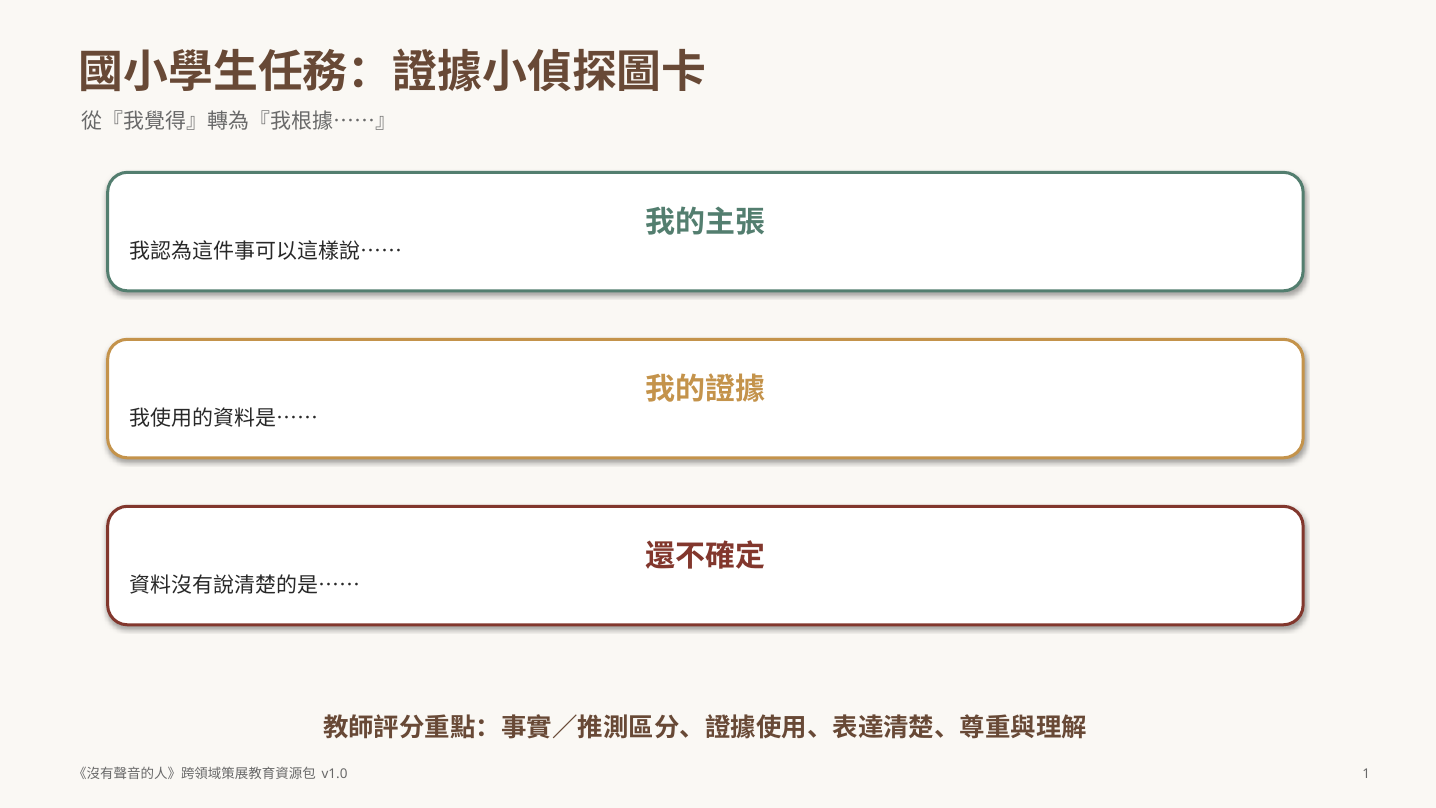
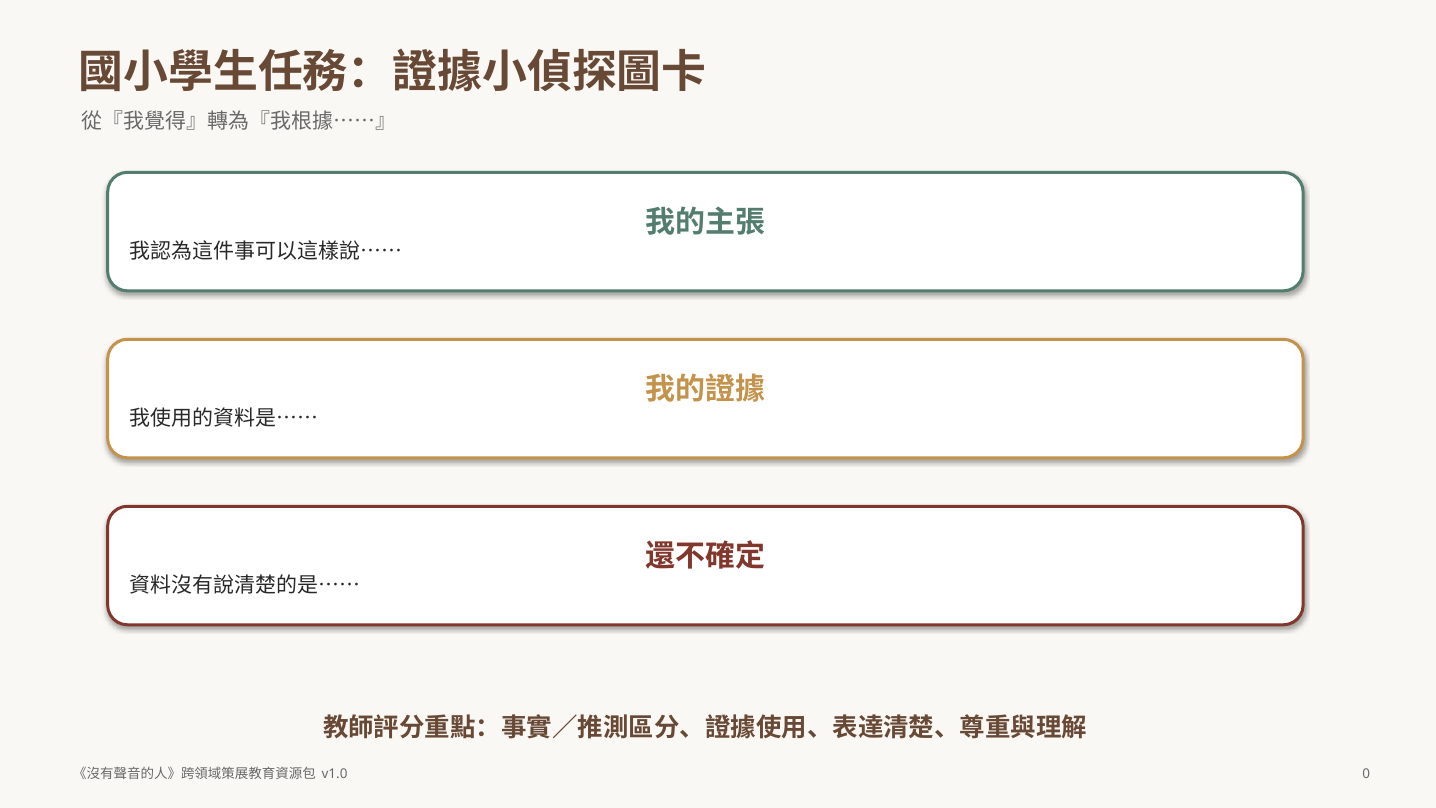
1: 1 -> 0
